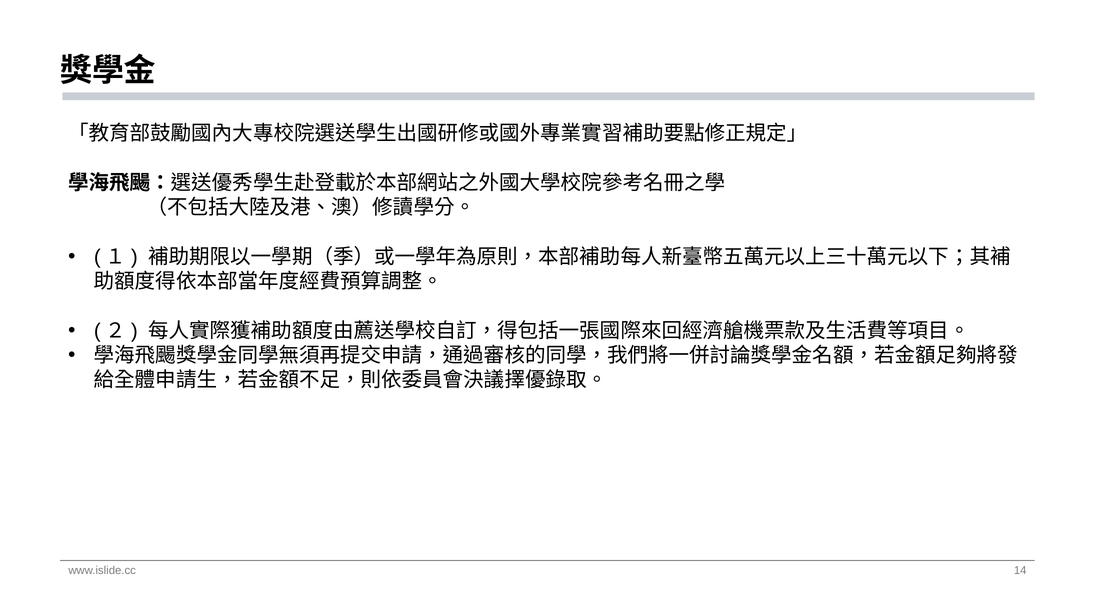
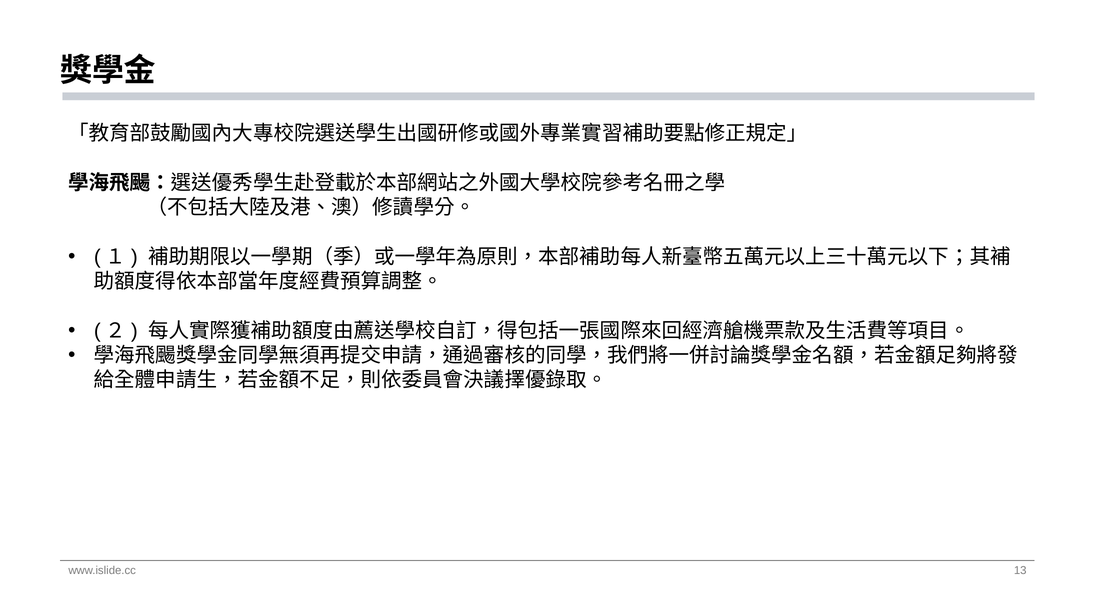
14: 14 -> 13
